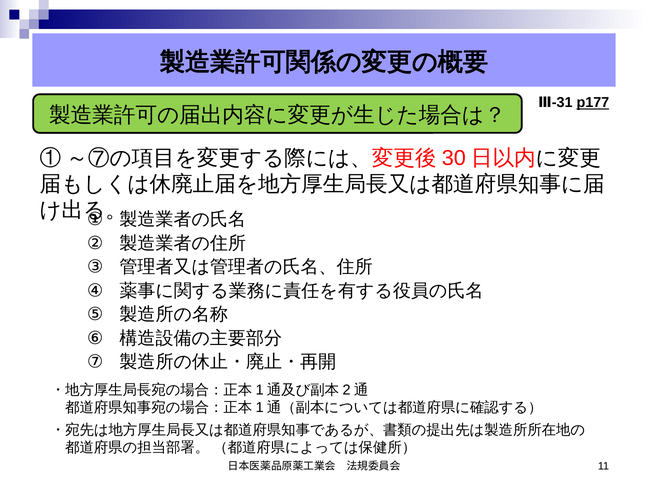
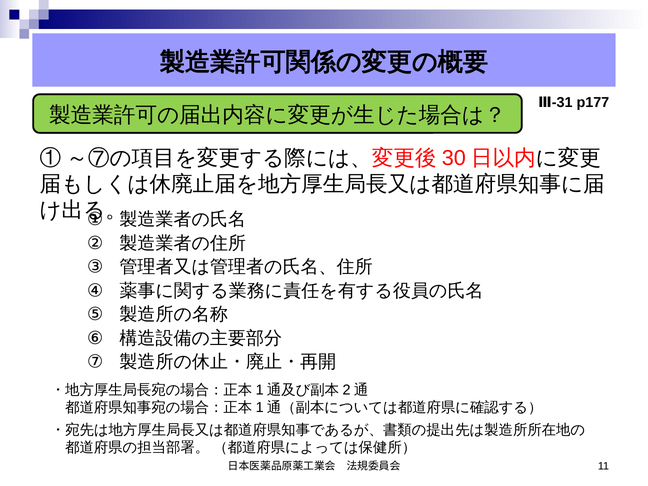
p177 underline: present -> none
